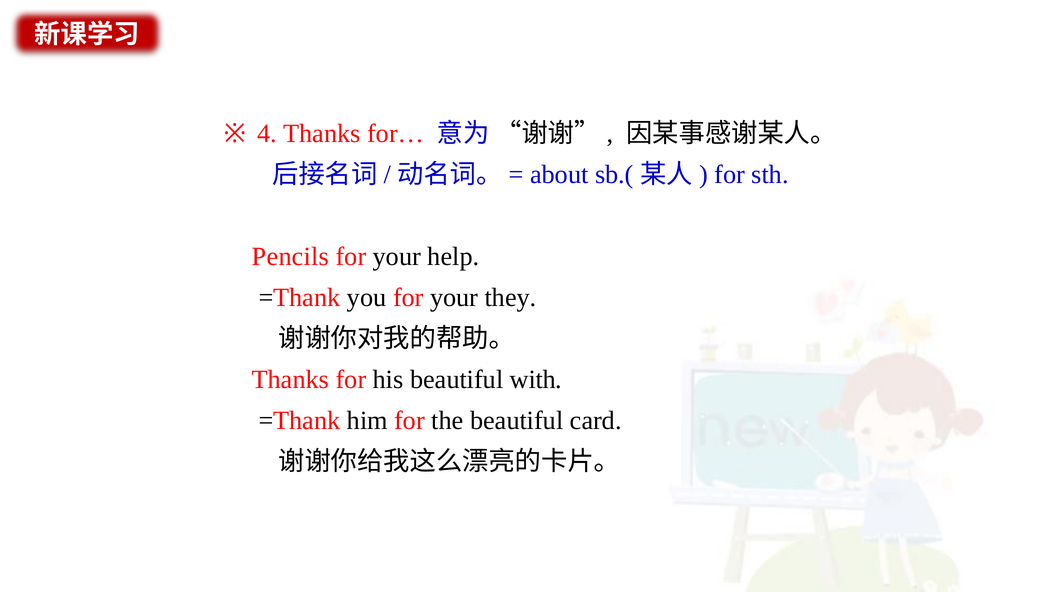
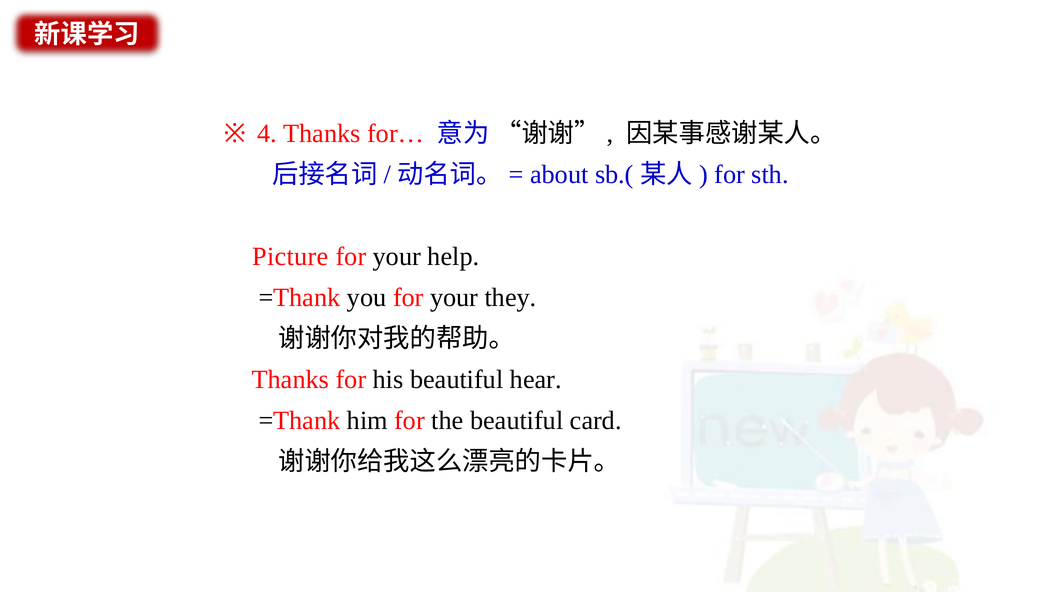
Pencils: Pencils -> Picture
with: with -> hear
